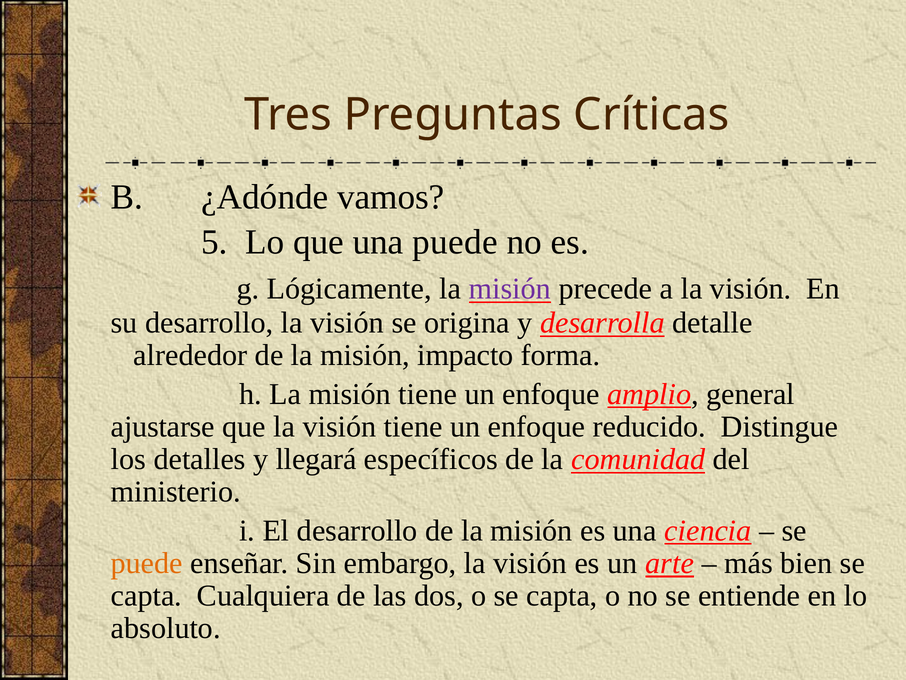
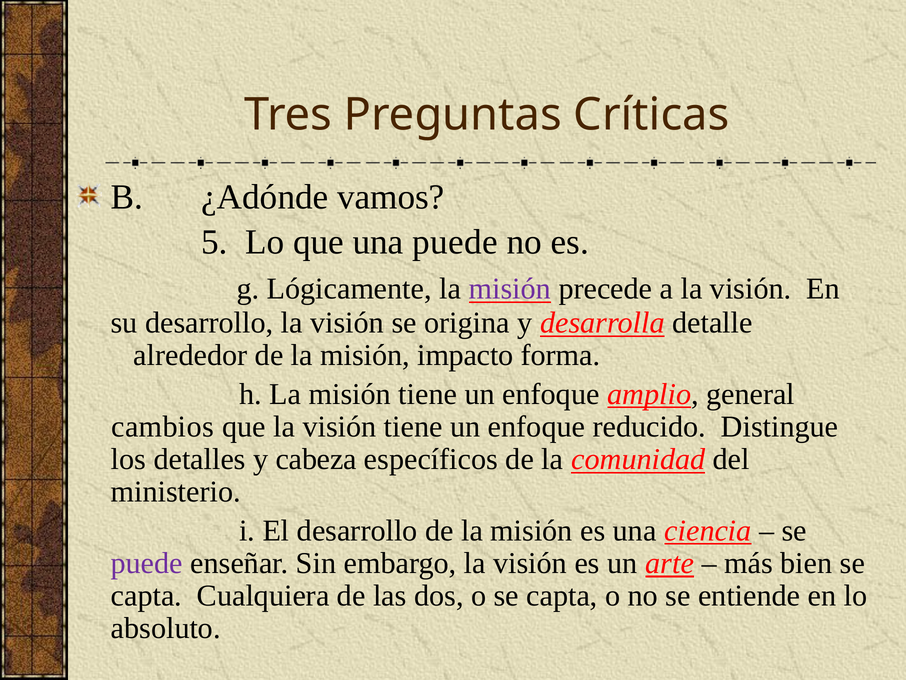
ajustarse: ajustarse -> cambios
llegará: llegará -> cabeza
puede at (147, 563) colour: orange -> purple
